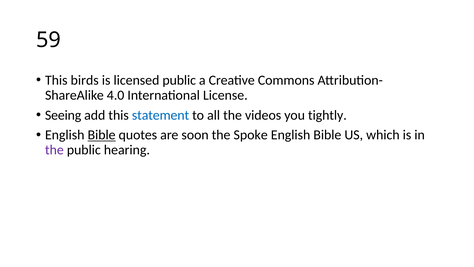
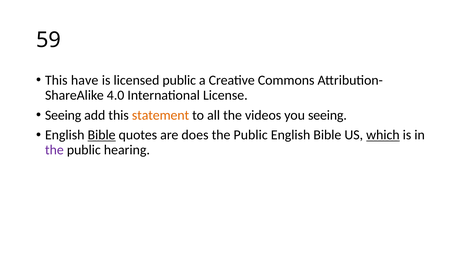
birds: birds -> have
statement colour: blue -> orange
you tightly: tightly -> seeing
soon: soon -> does
Spoke at (251, 135): Spoke -> Public
which underline: none -> present
